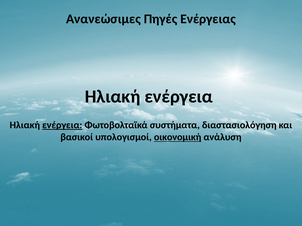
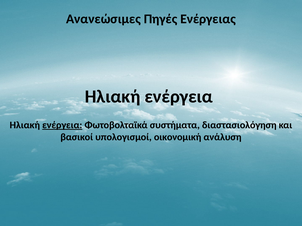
οικονομική underline: present -> none
